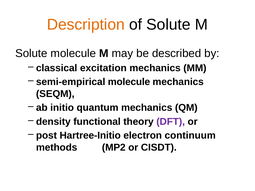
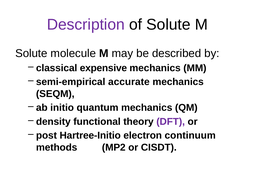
Description colour: orange -> purple
excitation: excitation -> expensive
semi-empirical molecule: molecule -> accurate
